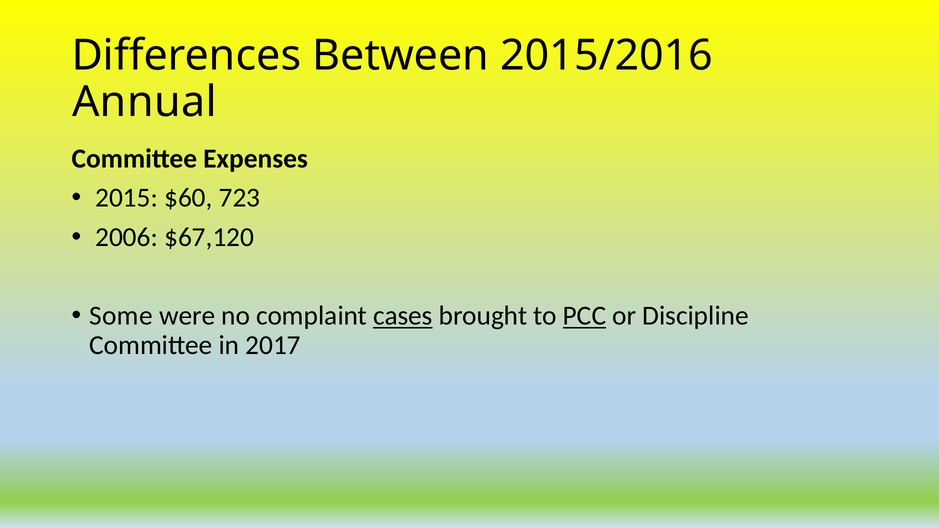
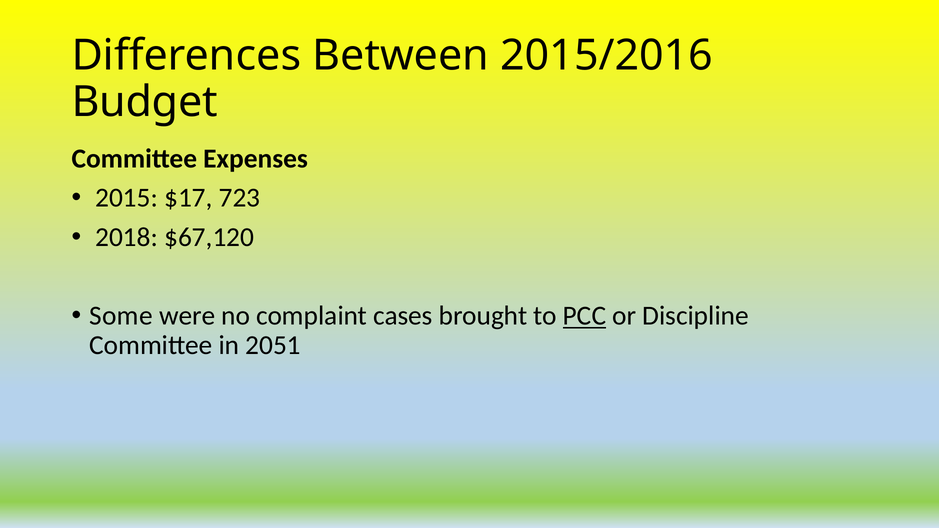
Annual: Annual -> Budget
$60: $60 -> $17
2006: 2006 -> 2018
cases underline: present -> none
2017: 2017 -> 2051
